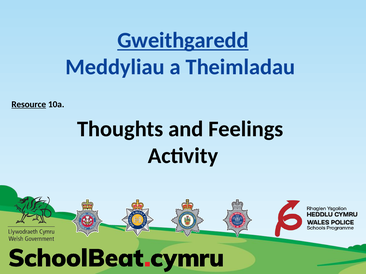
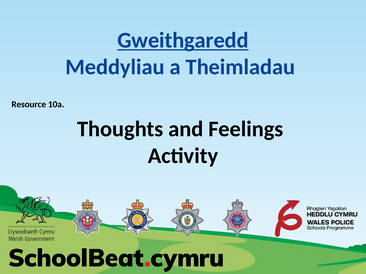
Resource underline: present -> none
